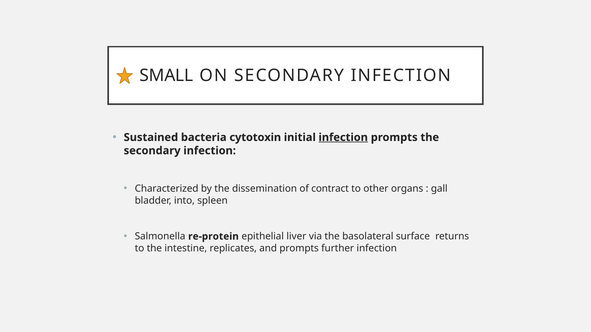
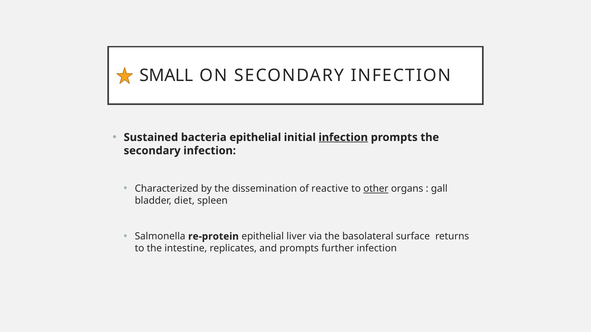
bacteria cytotoxin: cytotoxin -> epithelial
contract: contract -> reactive
other underline: none -> present
into: into -> diet
